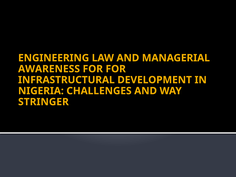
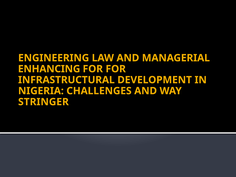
AWARENESS: AWARENESS -> ENHANCING
